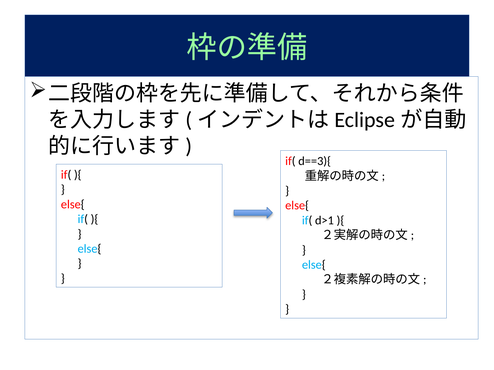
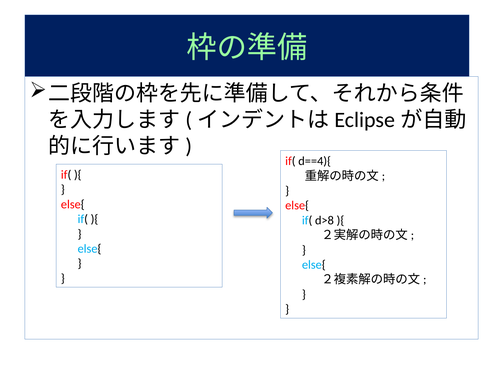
d==3){: d==3){ -> d==4){
d>1: d>1 -> d>8
